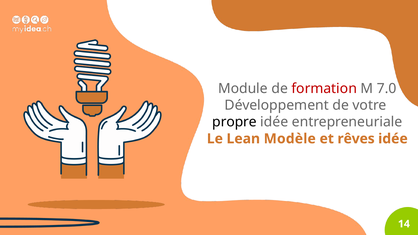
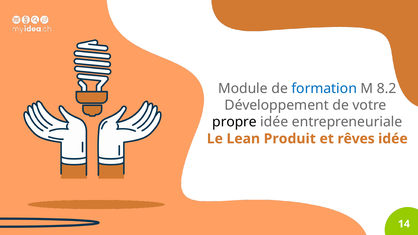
formation colour: red -> blue
7.0: 7.0 -> 8.2
Modèle: Modèle -> Produit
